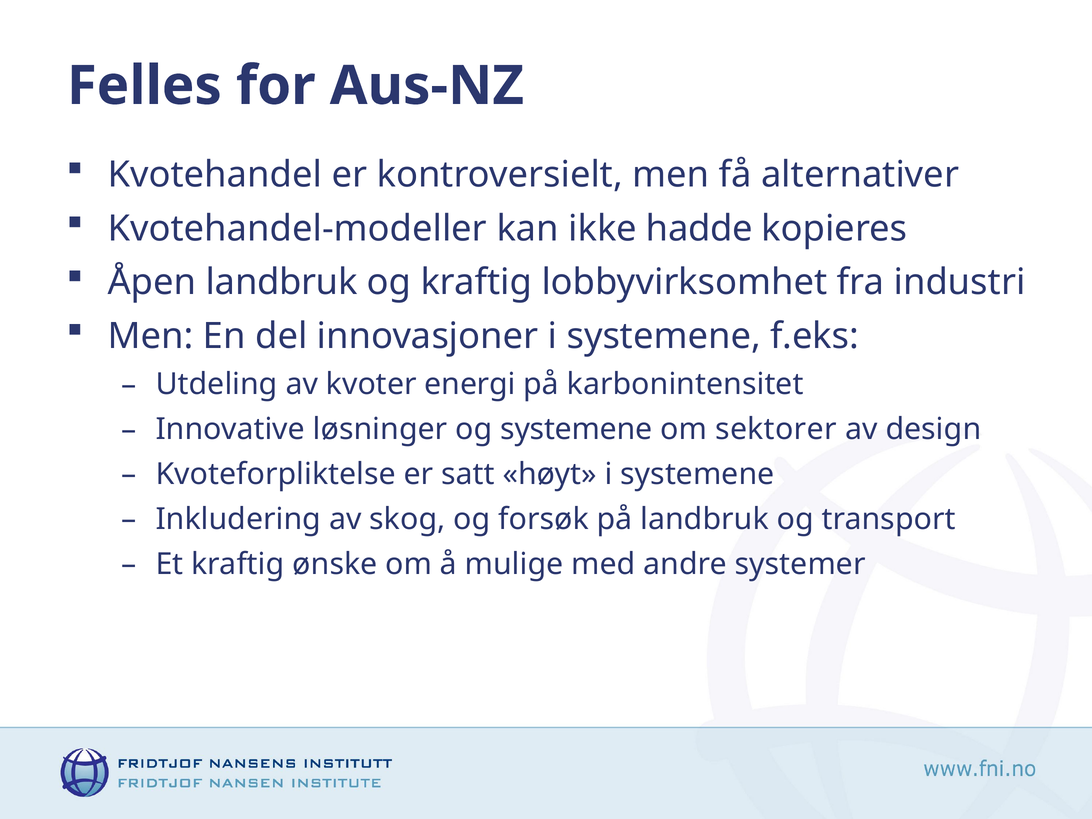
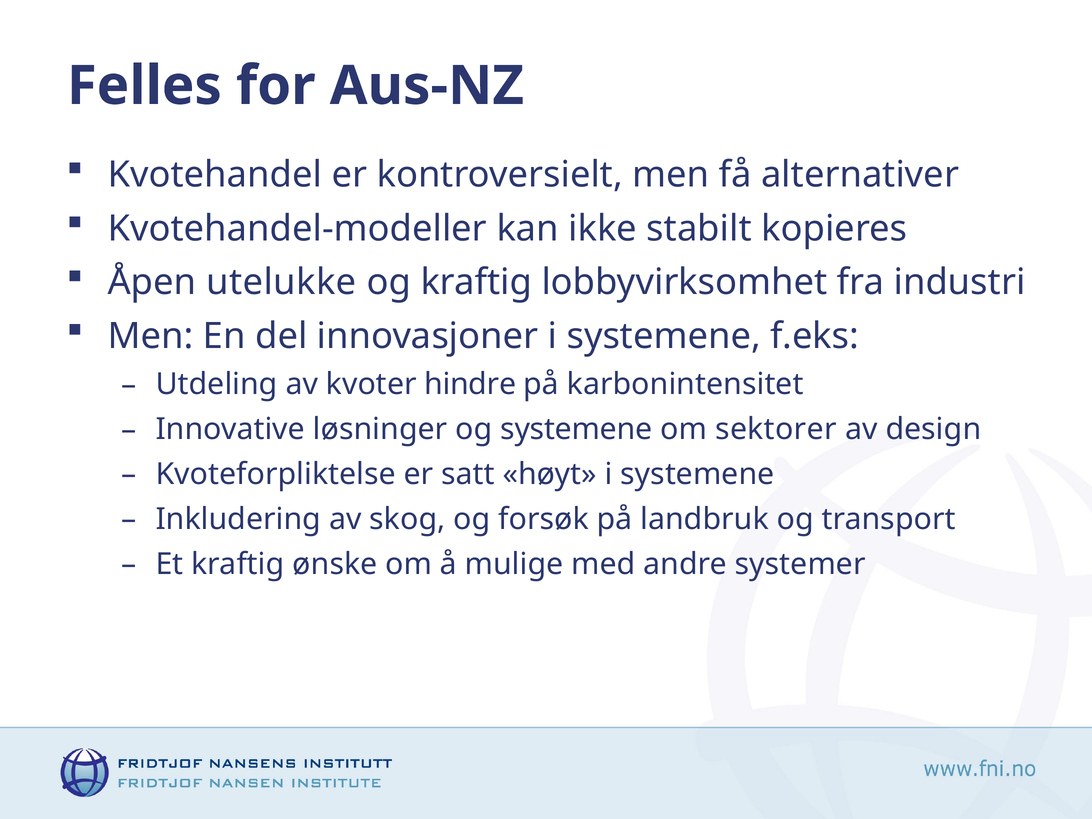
hadde: hadde -> stabilt
Åpen landbruk: landbruk -> utelukke
energi: energi -> hindre
